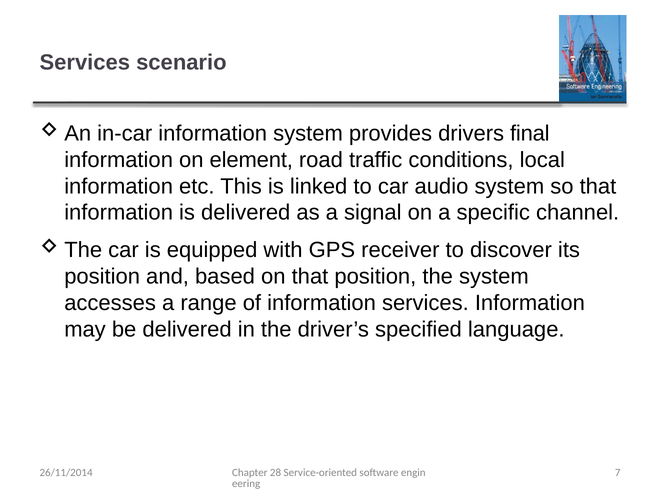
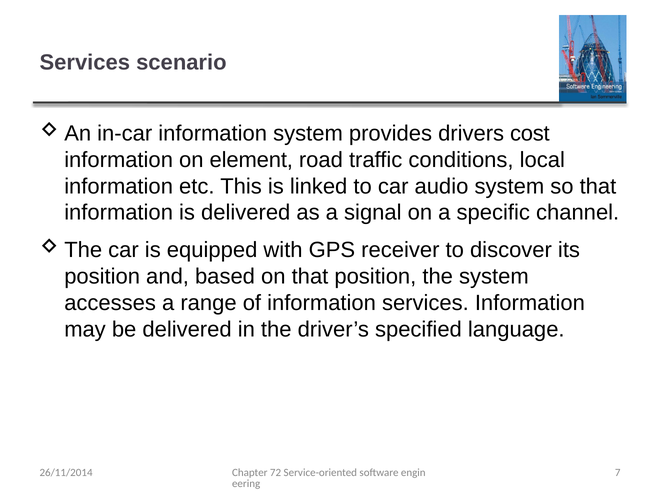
final: final -> cost
28: 28 -> 72
